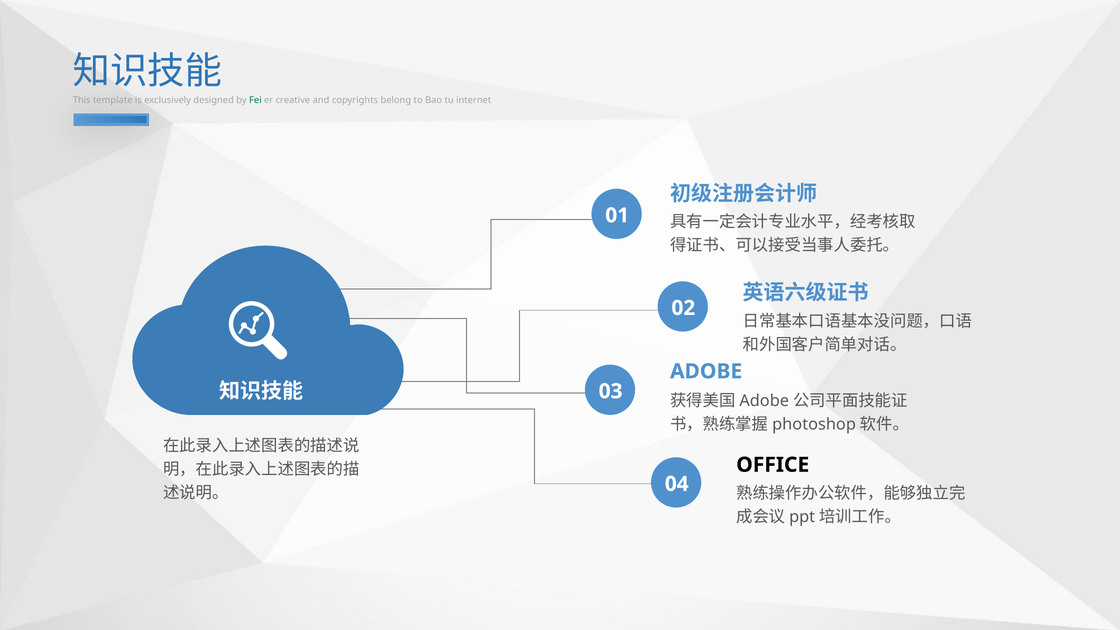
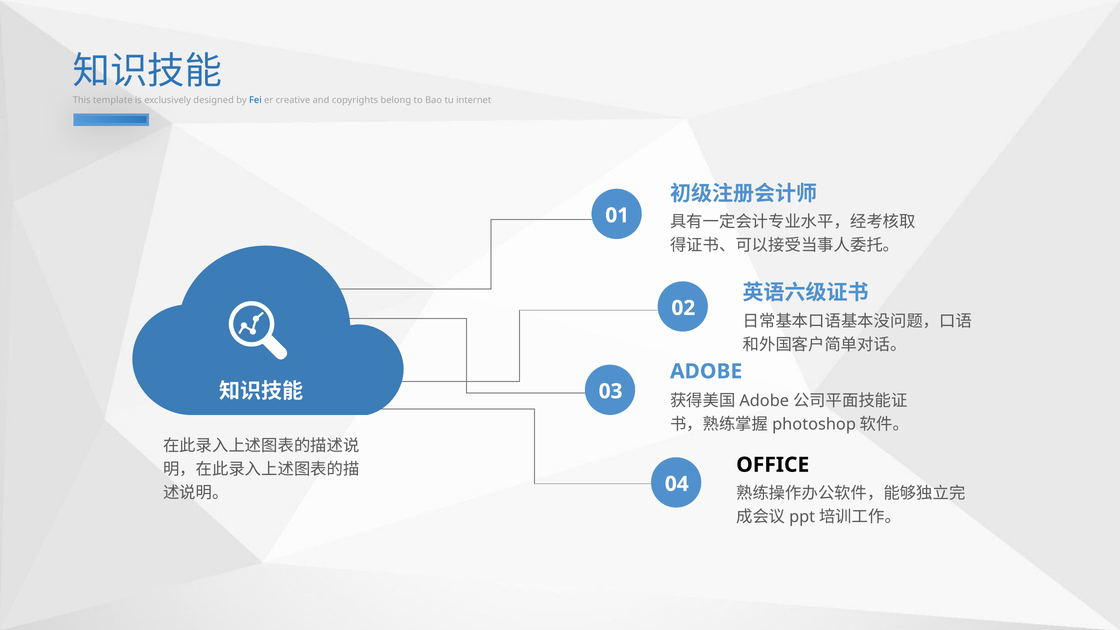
Fei colour: green -> blue
